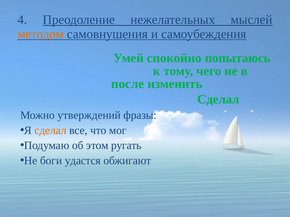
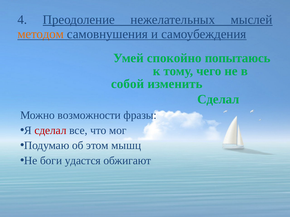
после: после -> собой
утверждений: утверждений -> возможности
сделал at (50, 131) colour: orange -> red
ругать: ругать -> мышц
